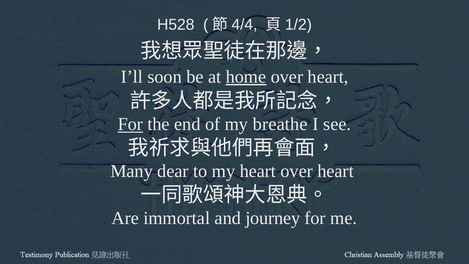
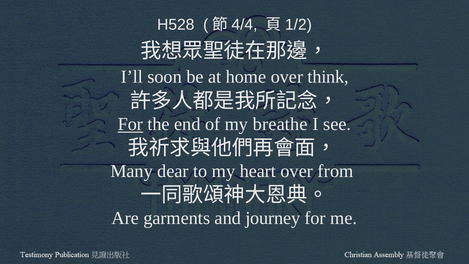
home underline: present -> none
heart at (328, 77): heart -> think
heart over heart: heart -> from
immortal: immortal -> garments
